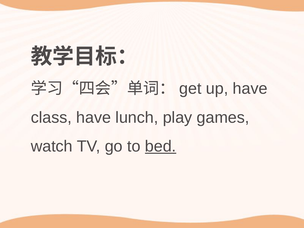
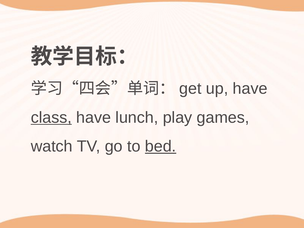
class underline: none -> present
